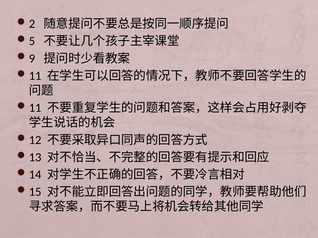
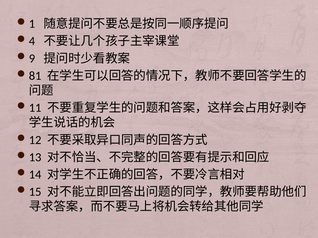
2: 2 -> 1
5: 5 -> 4
11 at (35, 76): 11 -> 81
